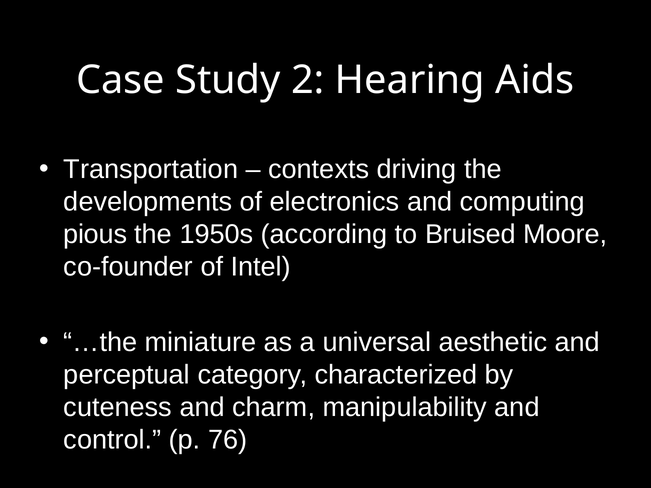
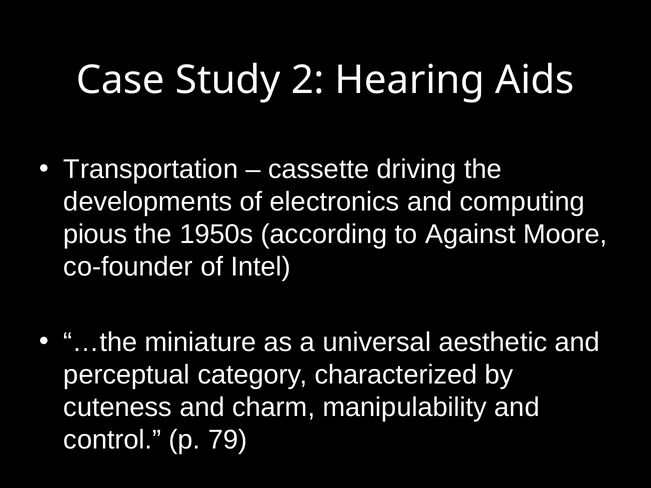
contexts: contexts -> cassette
Bruised: Bruised -> Against
76: 76 -> 79
